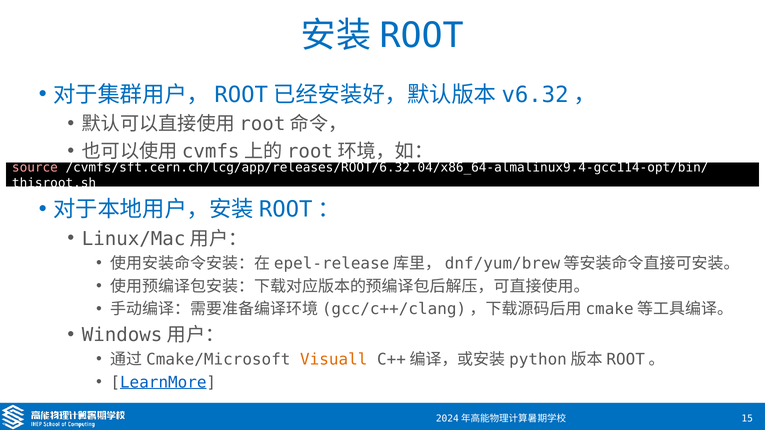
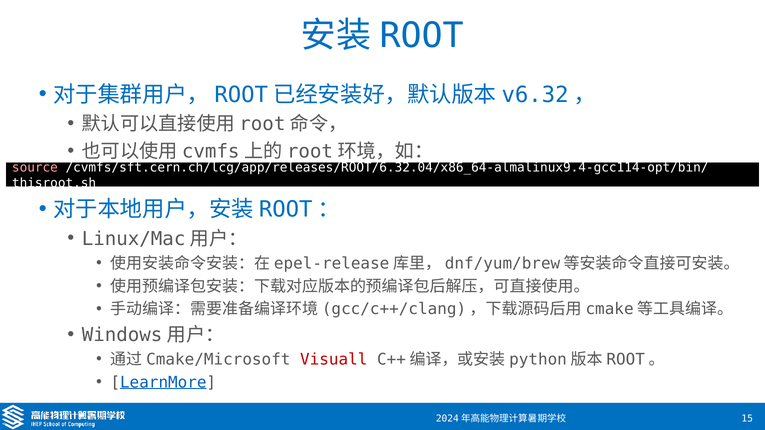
Visuall colour: orange -> red
